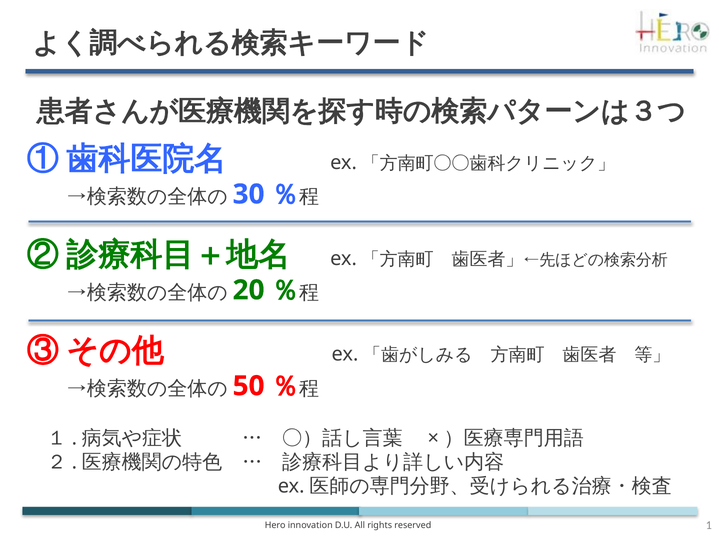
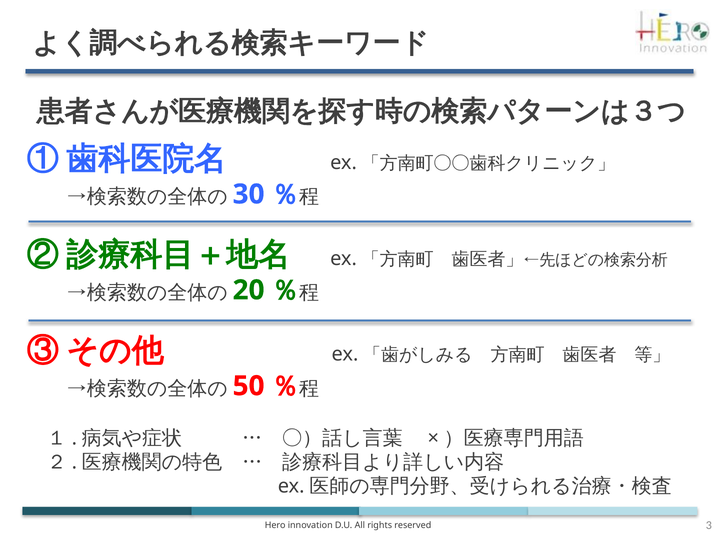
1: 1 -> 3
